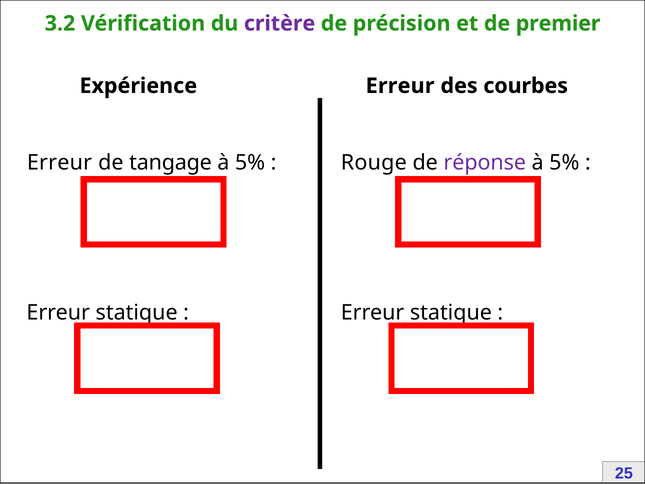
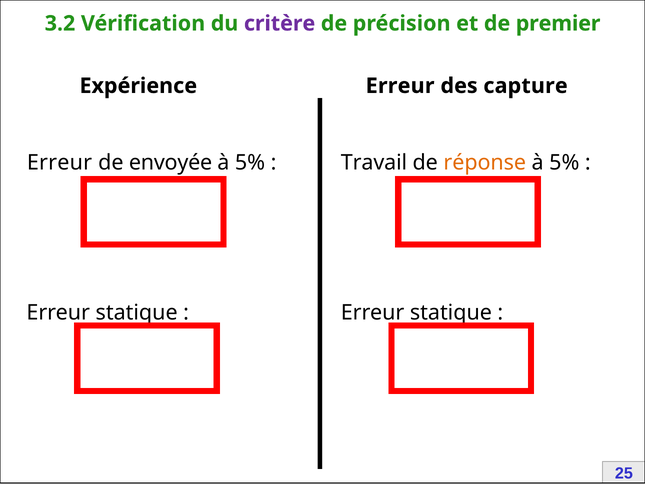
courbes: courbes -> capture
tangage: tangage -> envoyée
Rouge: Rouge -> Travail
réponse colour: purple -> orange
